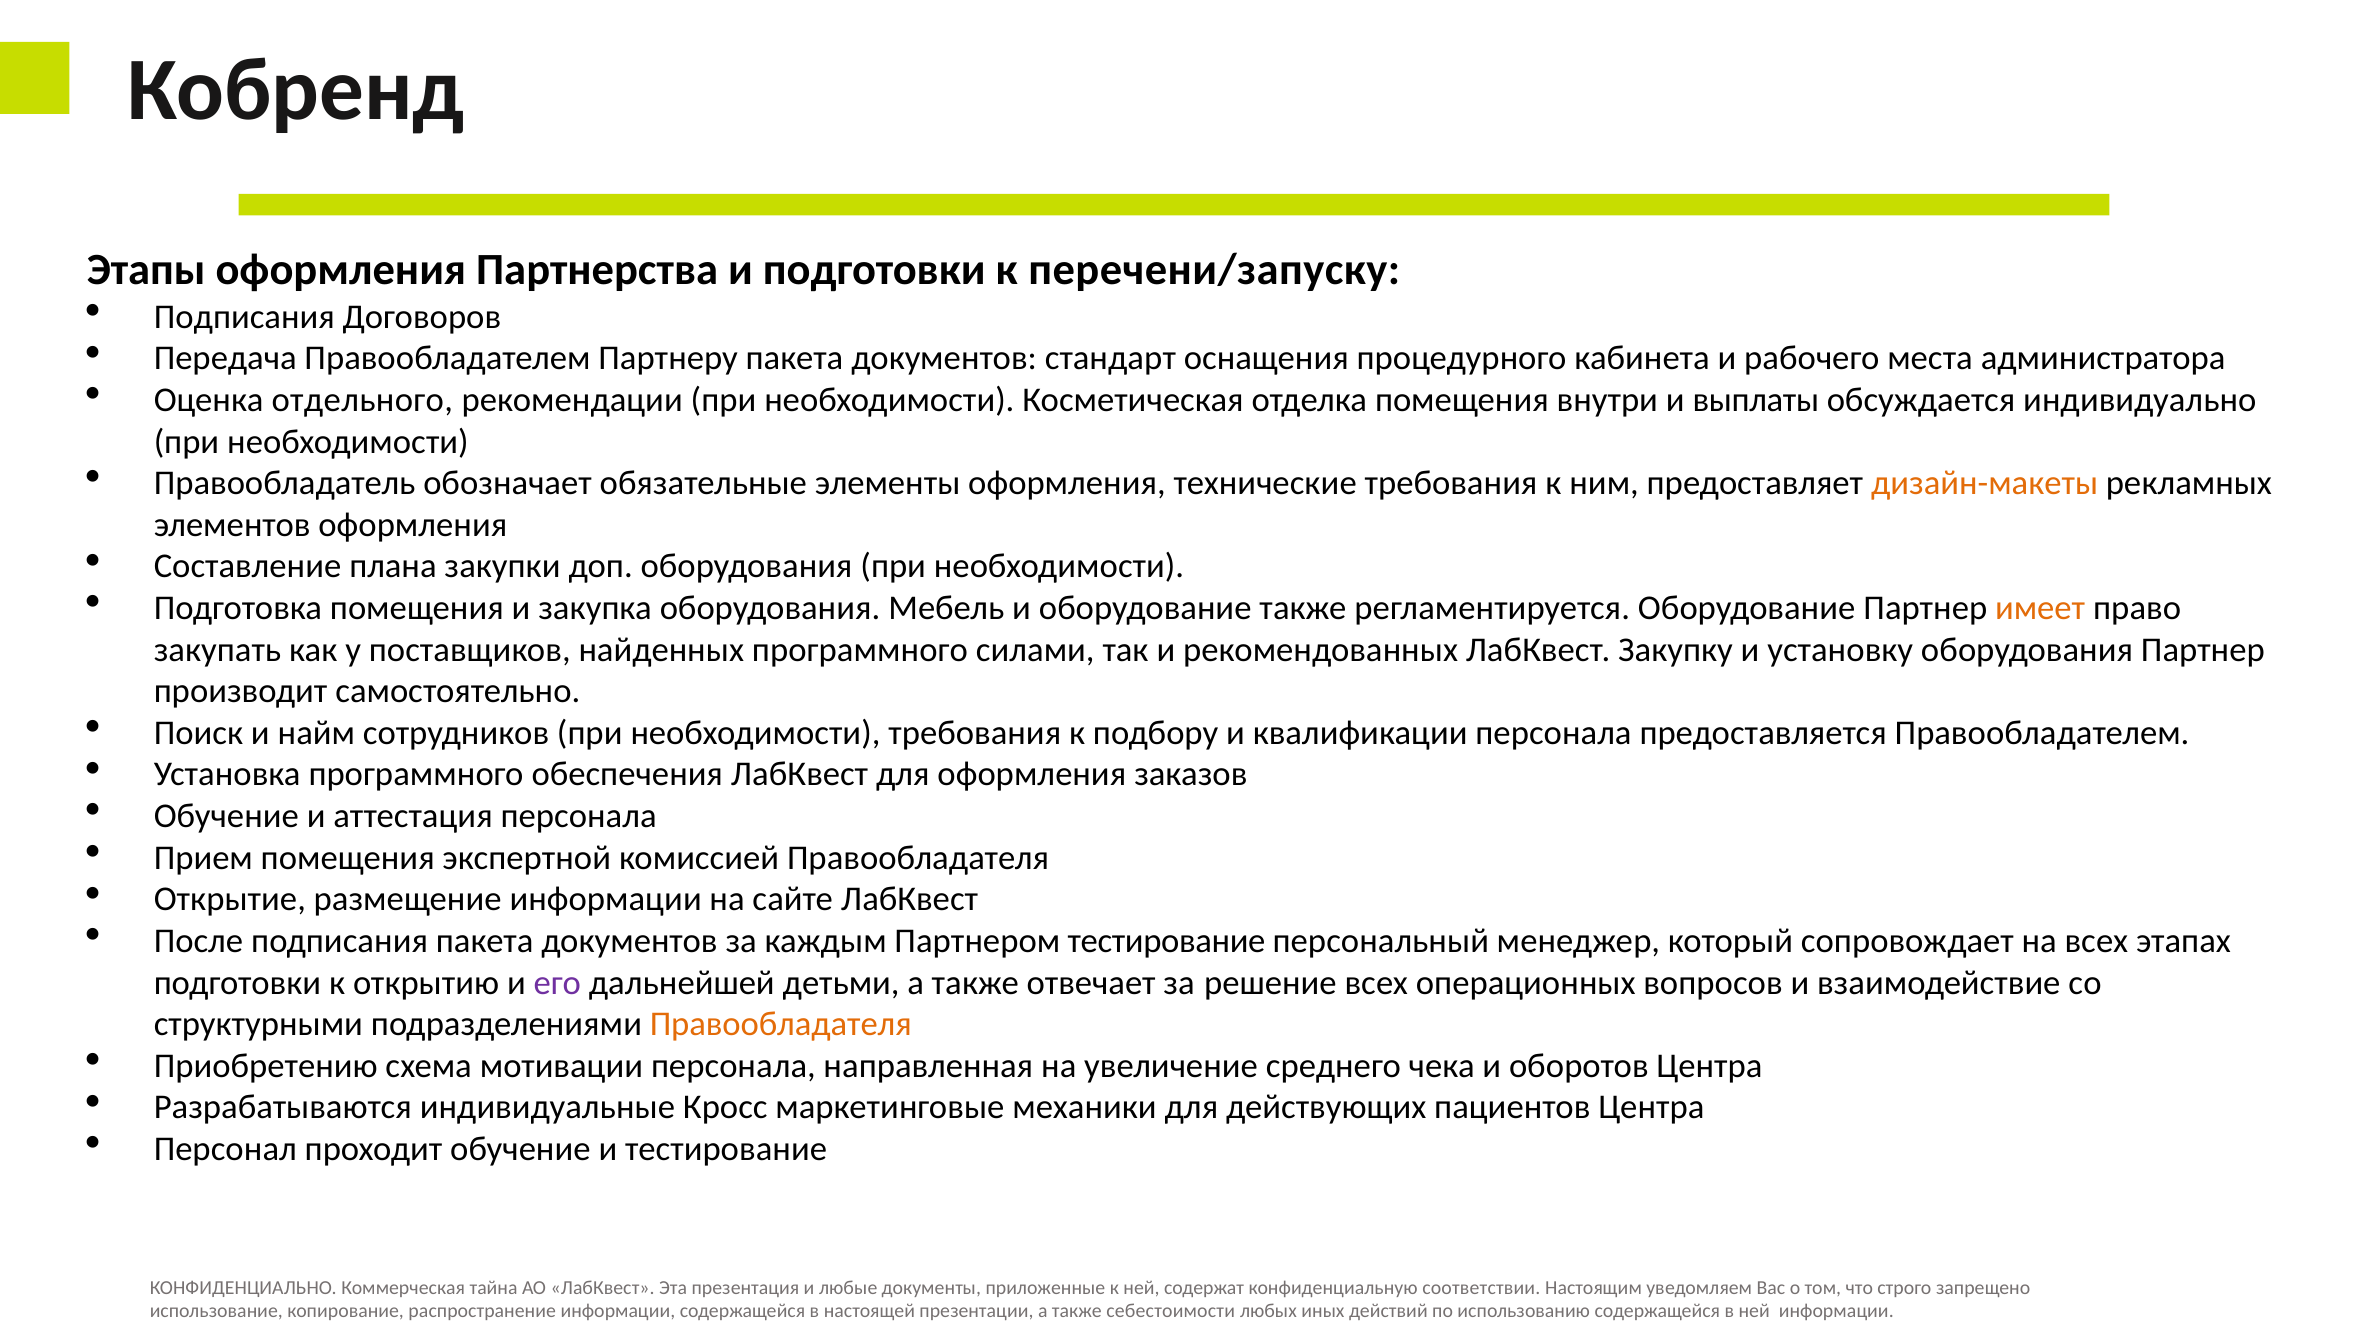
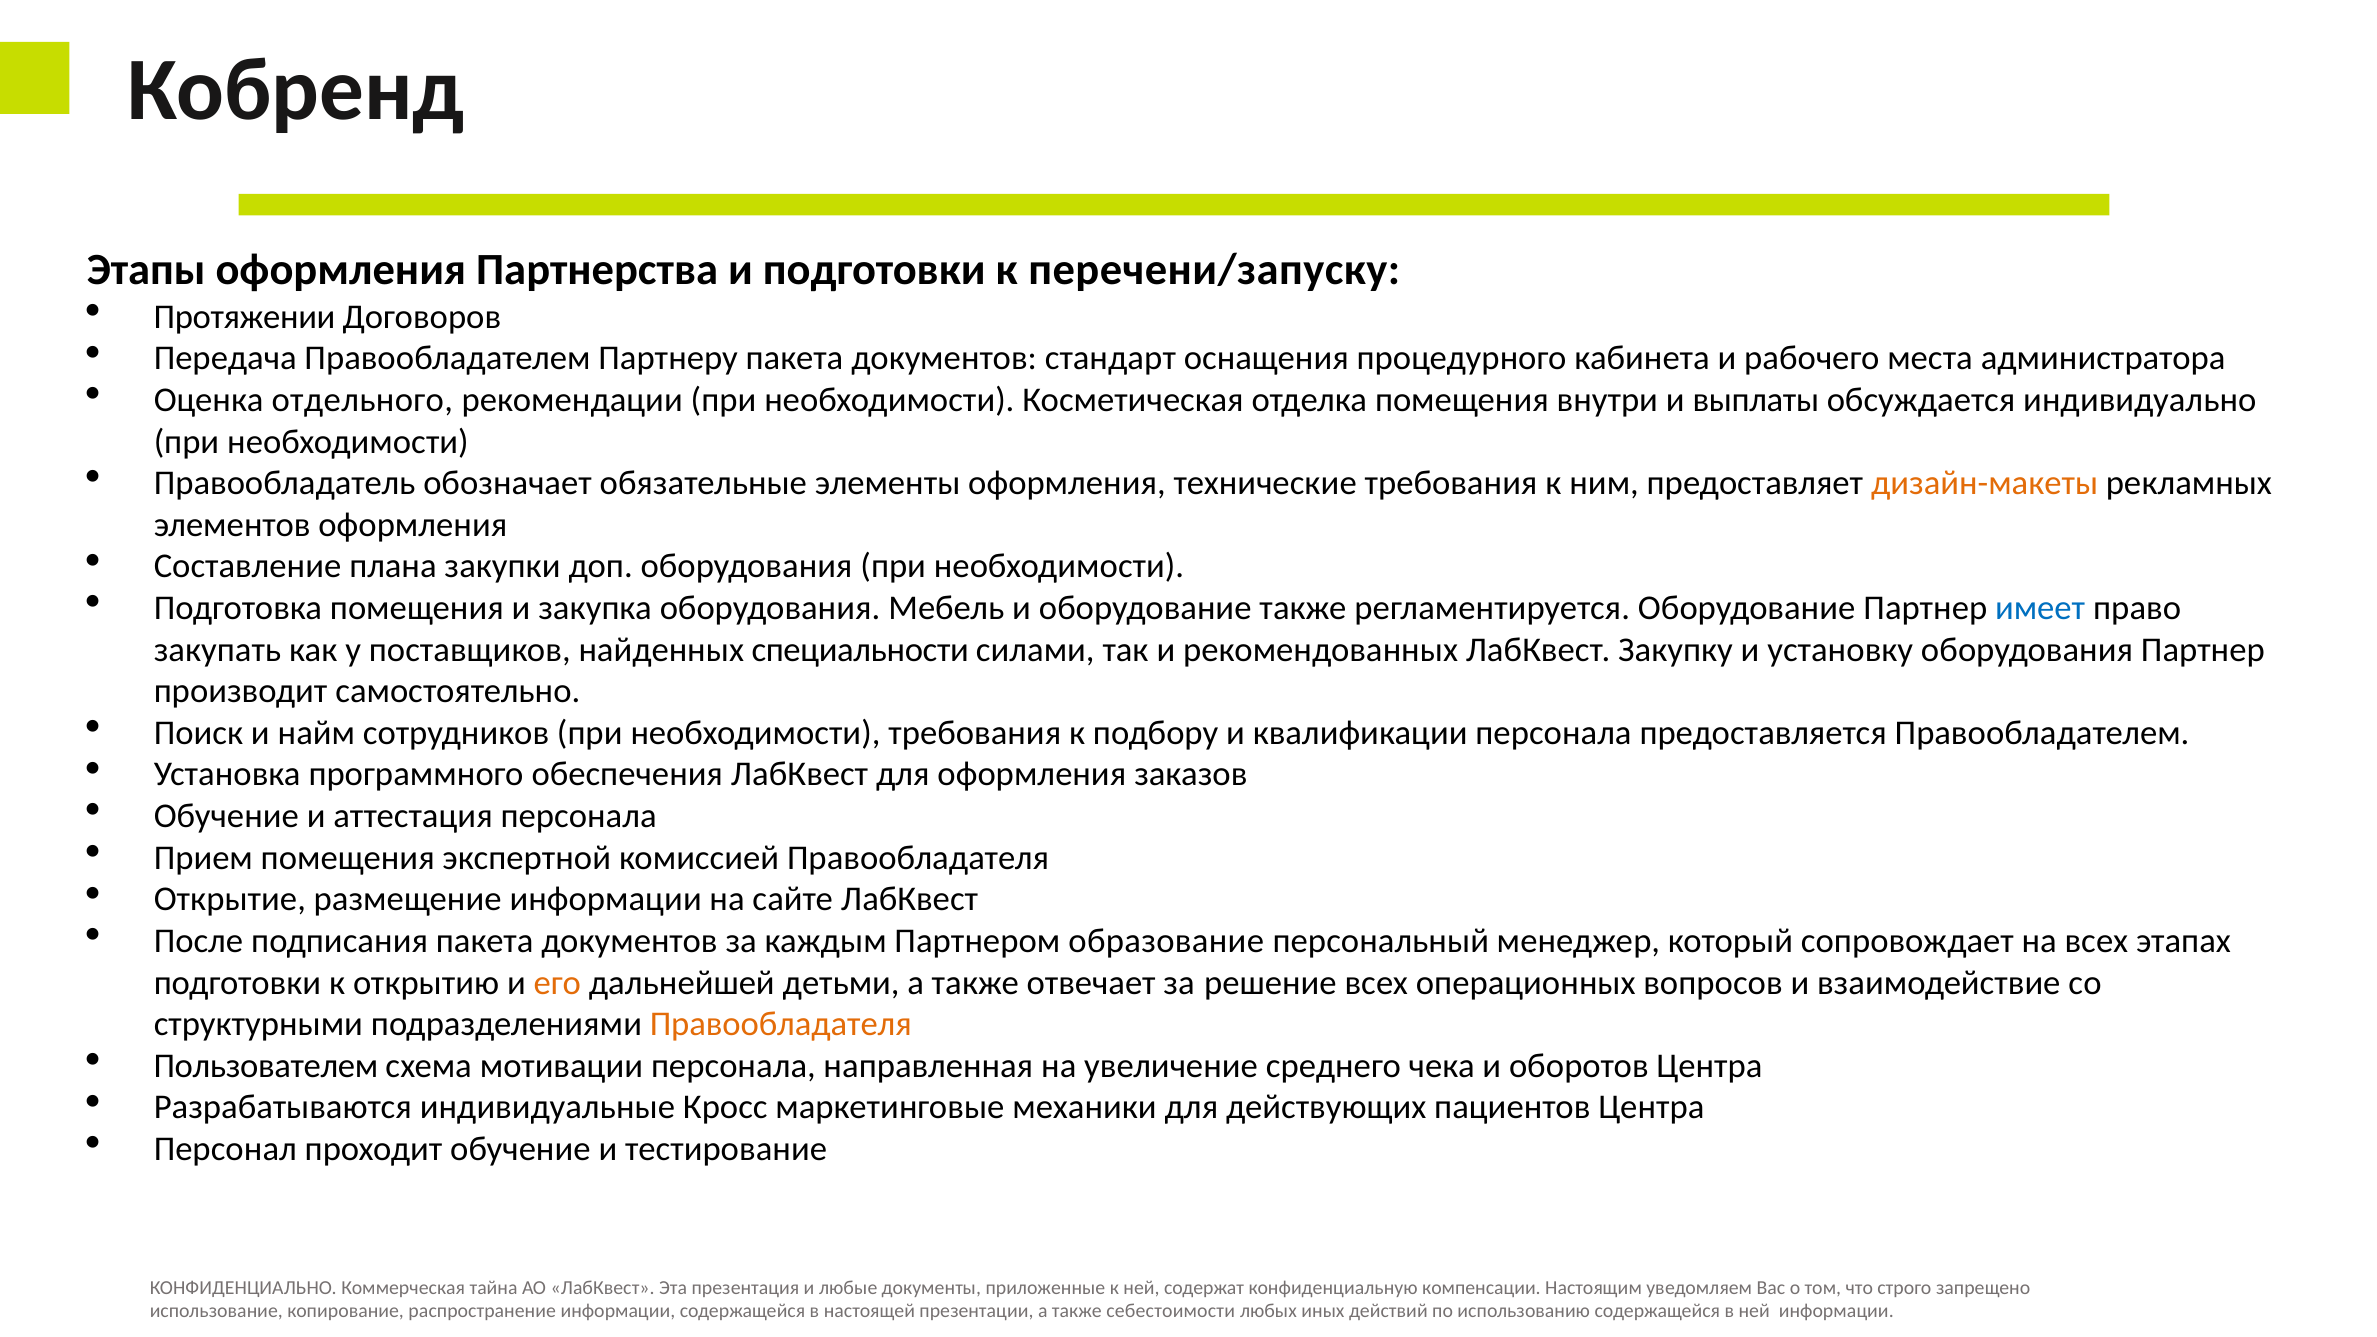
Подписания at (244, 317): Подписания -> Протяжении
имеет colour: orange -> blue
найденных программного: программного -> специальности
Партнером тестирование: тестирование -> образование
его colour: purple -> orange
Приобретению: Приобретению -> Пользователем
соответствии: соответствии -> компенсации
